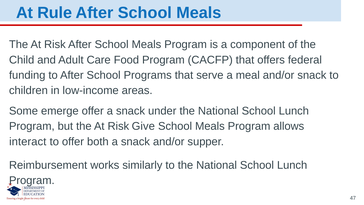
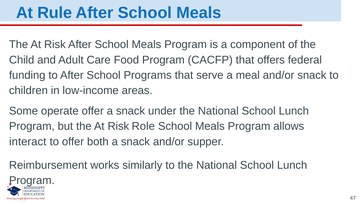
emerge: emerge -> operate
Give: Give -> Role
